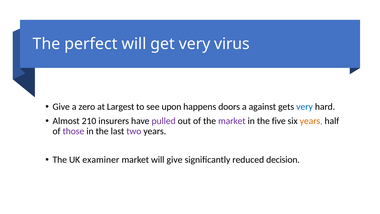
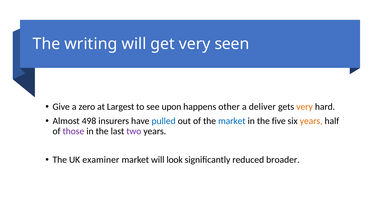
perfect: perfect -> writing
virus: virus -> seen
doors: doors -> other
against: against -> deliver
very at (305, 107) colour: blue -> orange
210: 210 -> 498
pulled colour: purple -> blue
market at (232, 121) colour: purple -> blue
will give: give -> look
decision: decision -> broader
